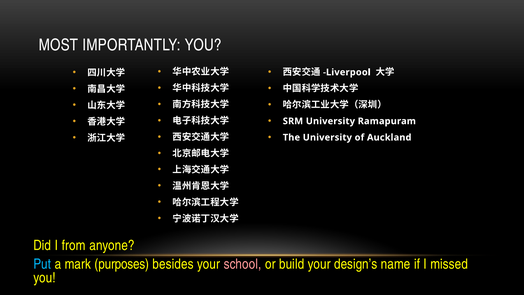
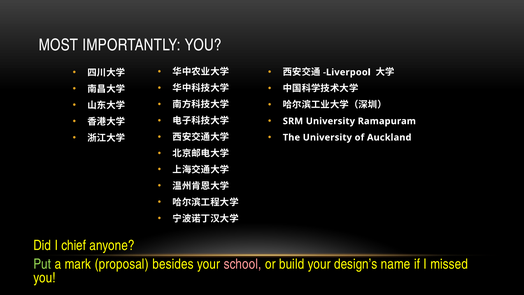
from: from -> chief
Put colour: light blue -> light green
purposes: purposes -> proposal
